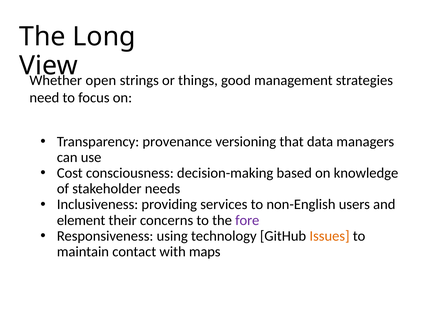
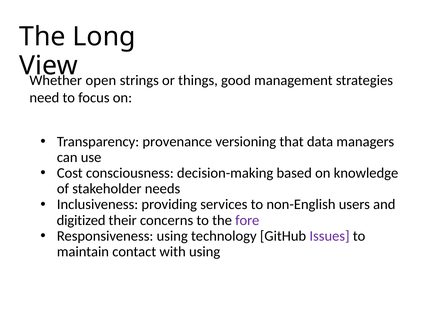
element: element -> digitized
Issues colour: orange -> purple
with maps: maps -> using
